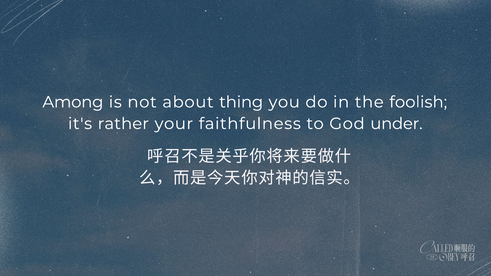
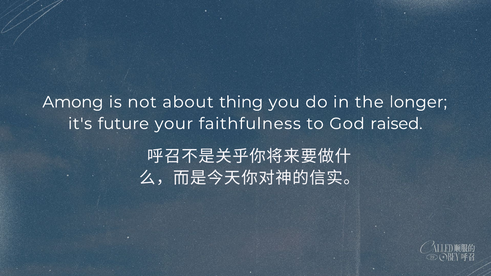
foolish: foolish -> longer
rather: rather -> future
under: under -> raised
